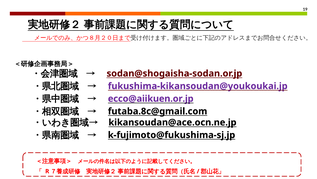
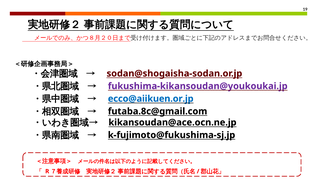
ecco@aiikuen.or.jp colour: purple -> blue
